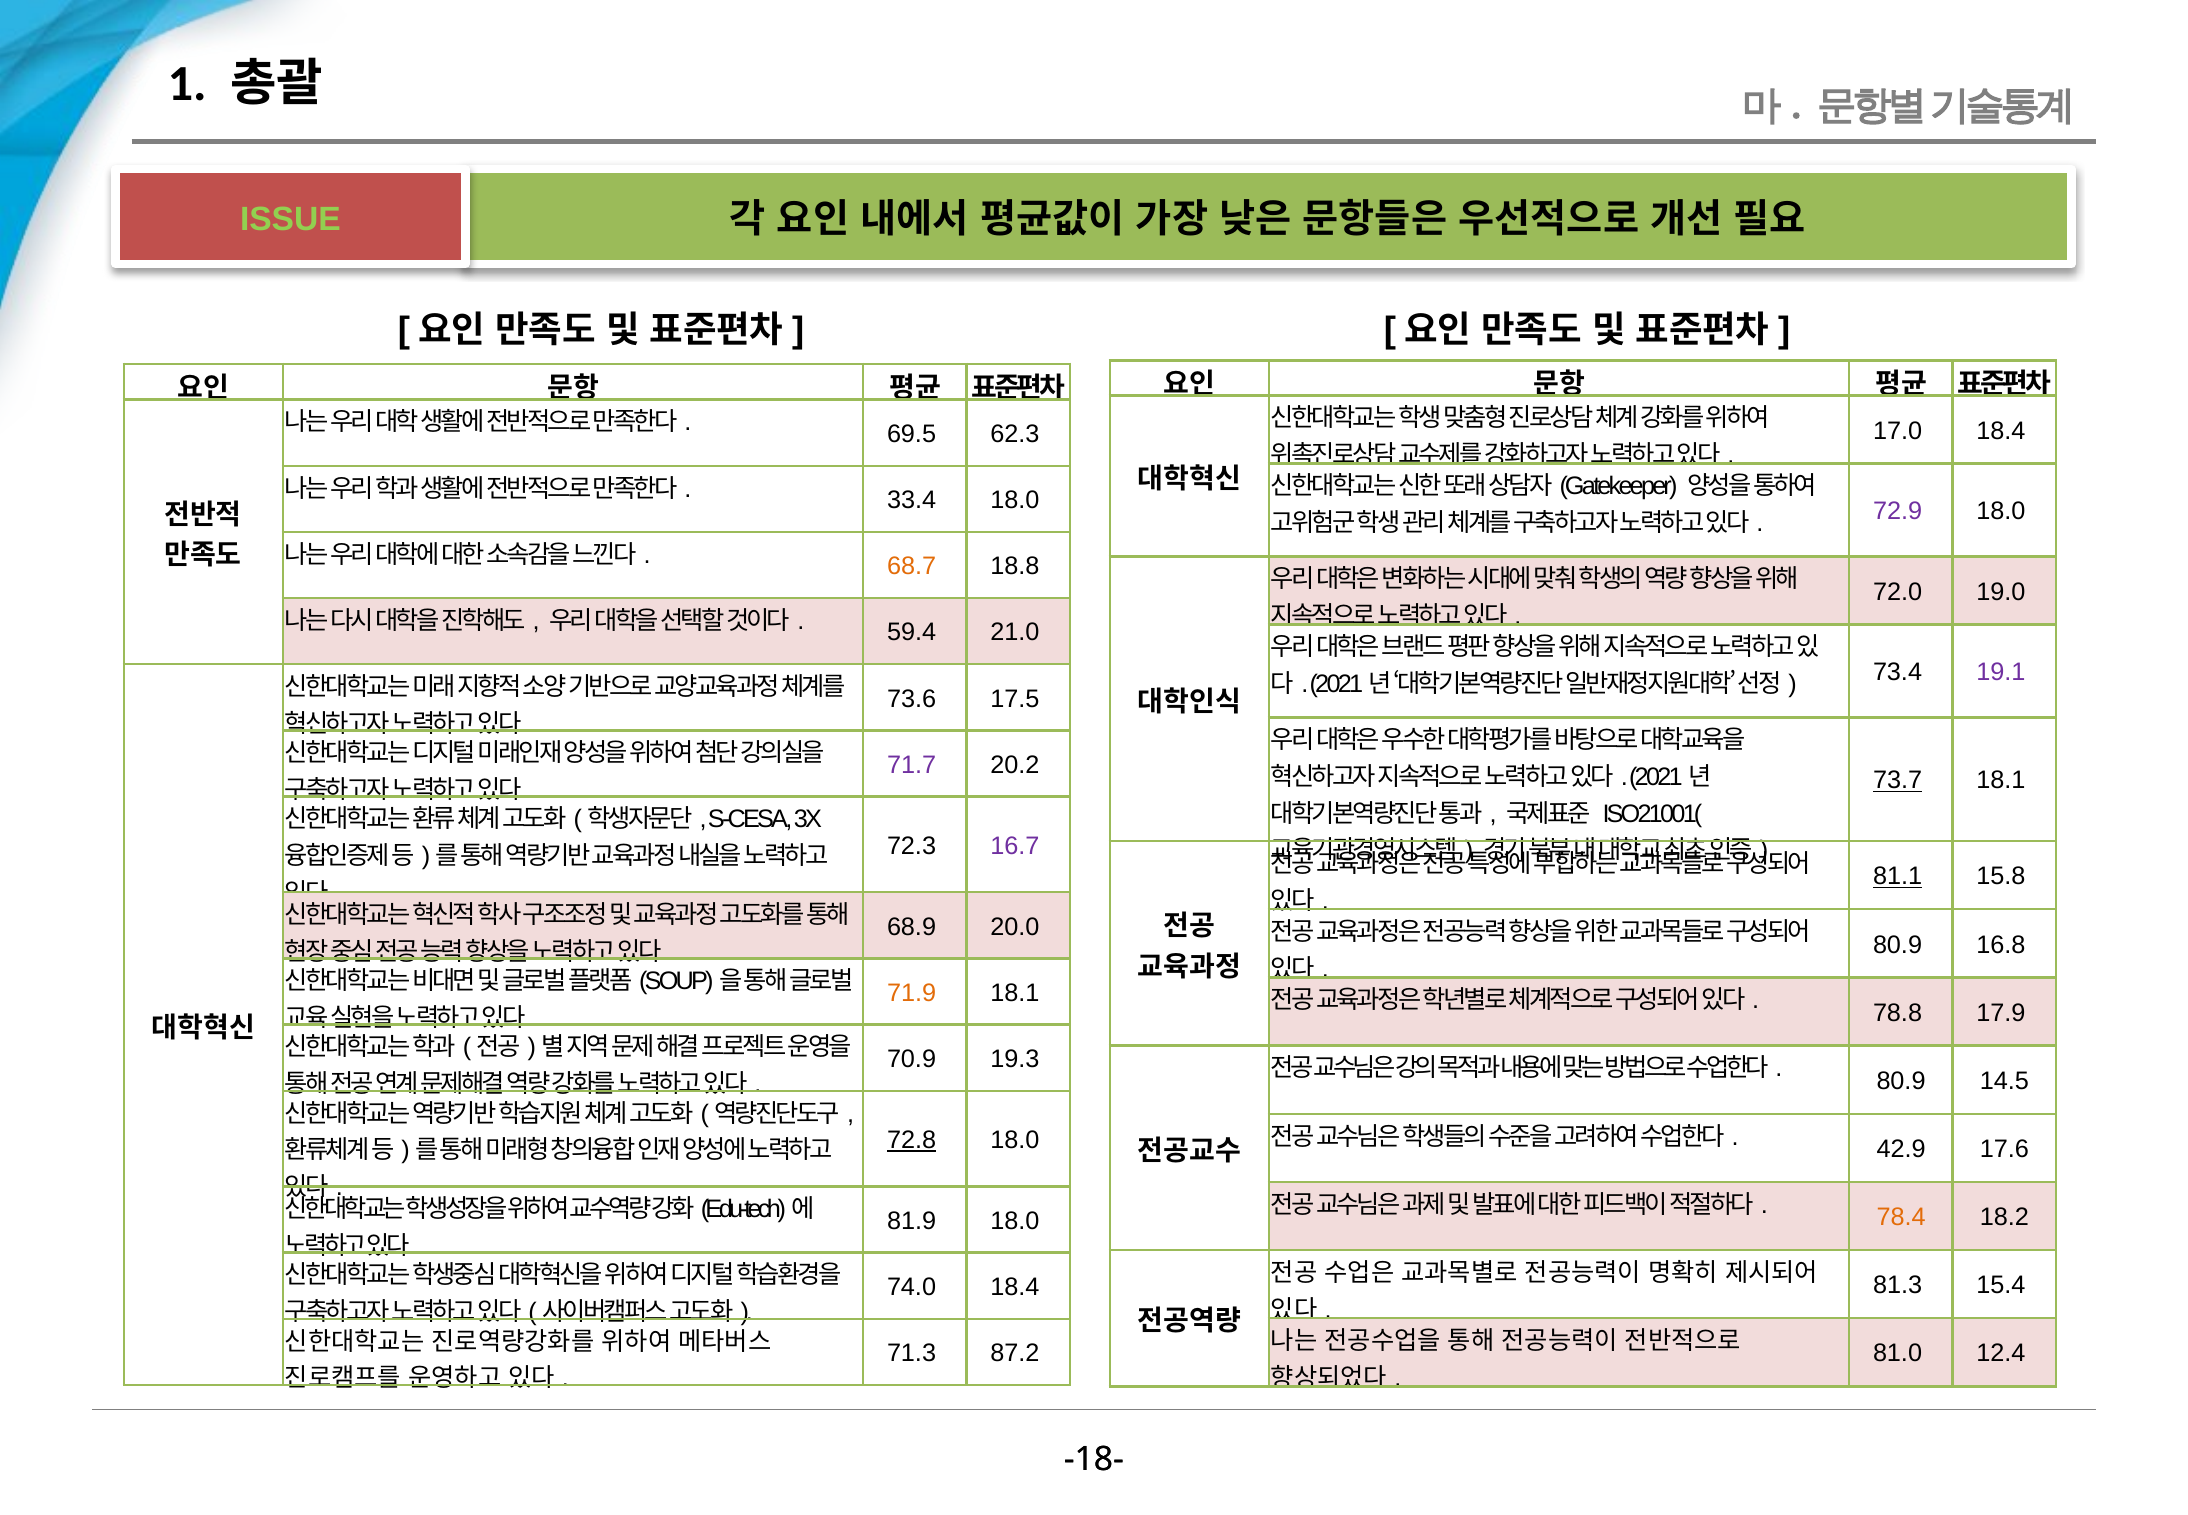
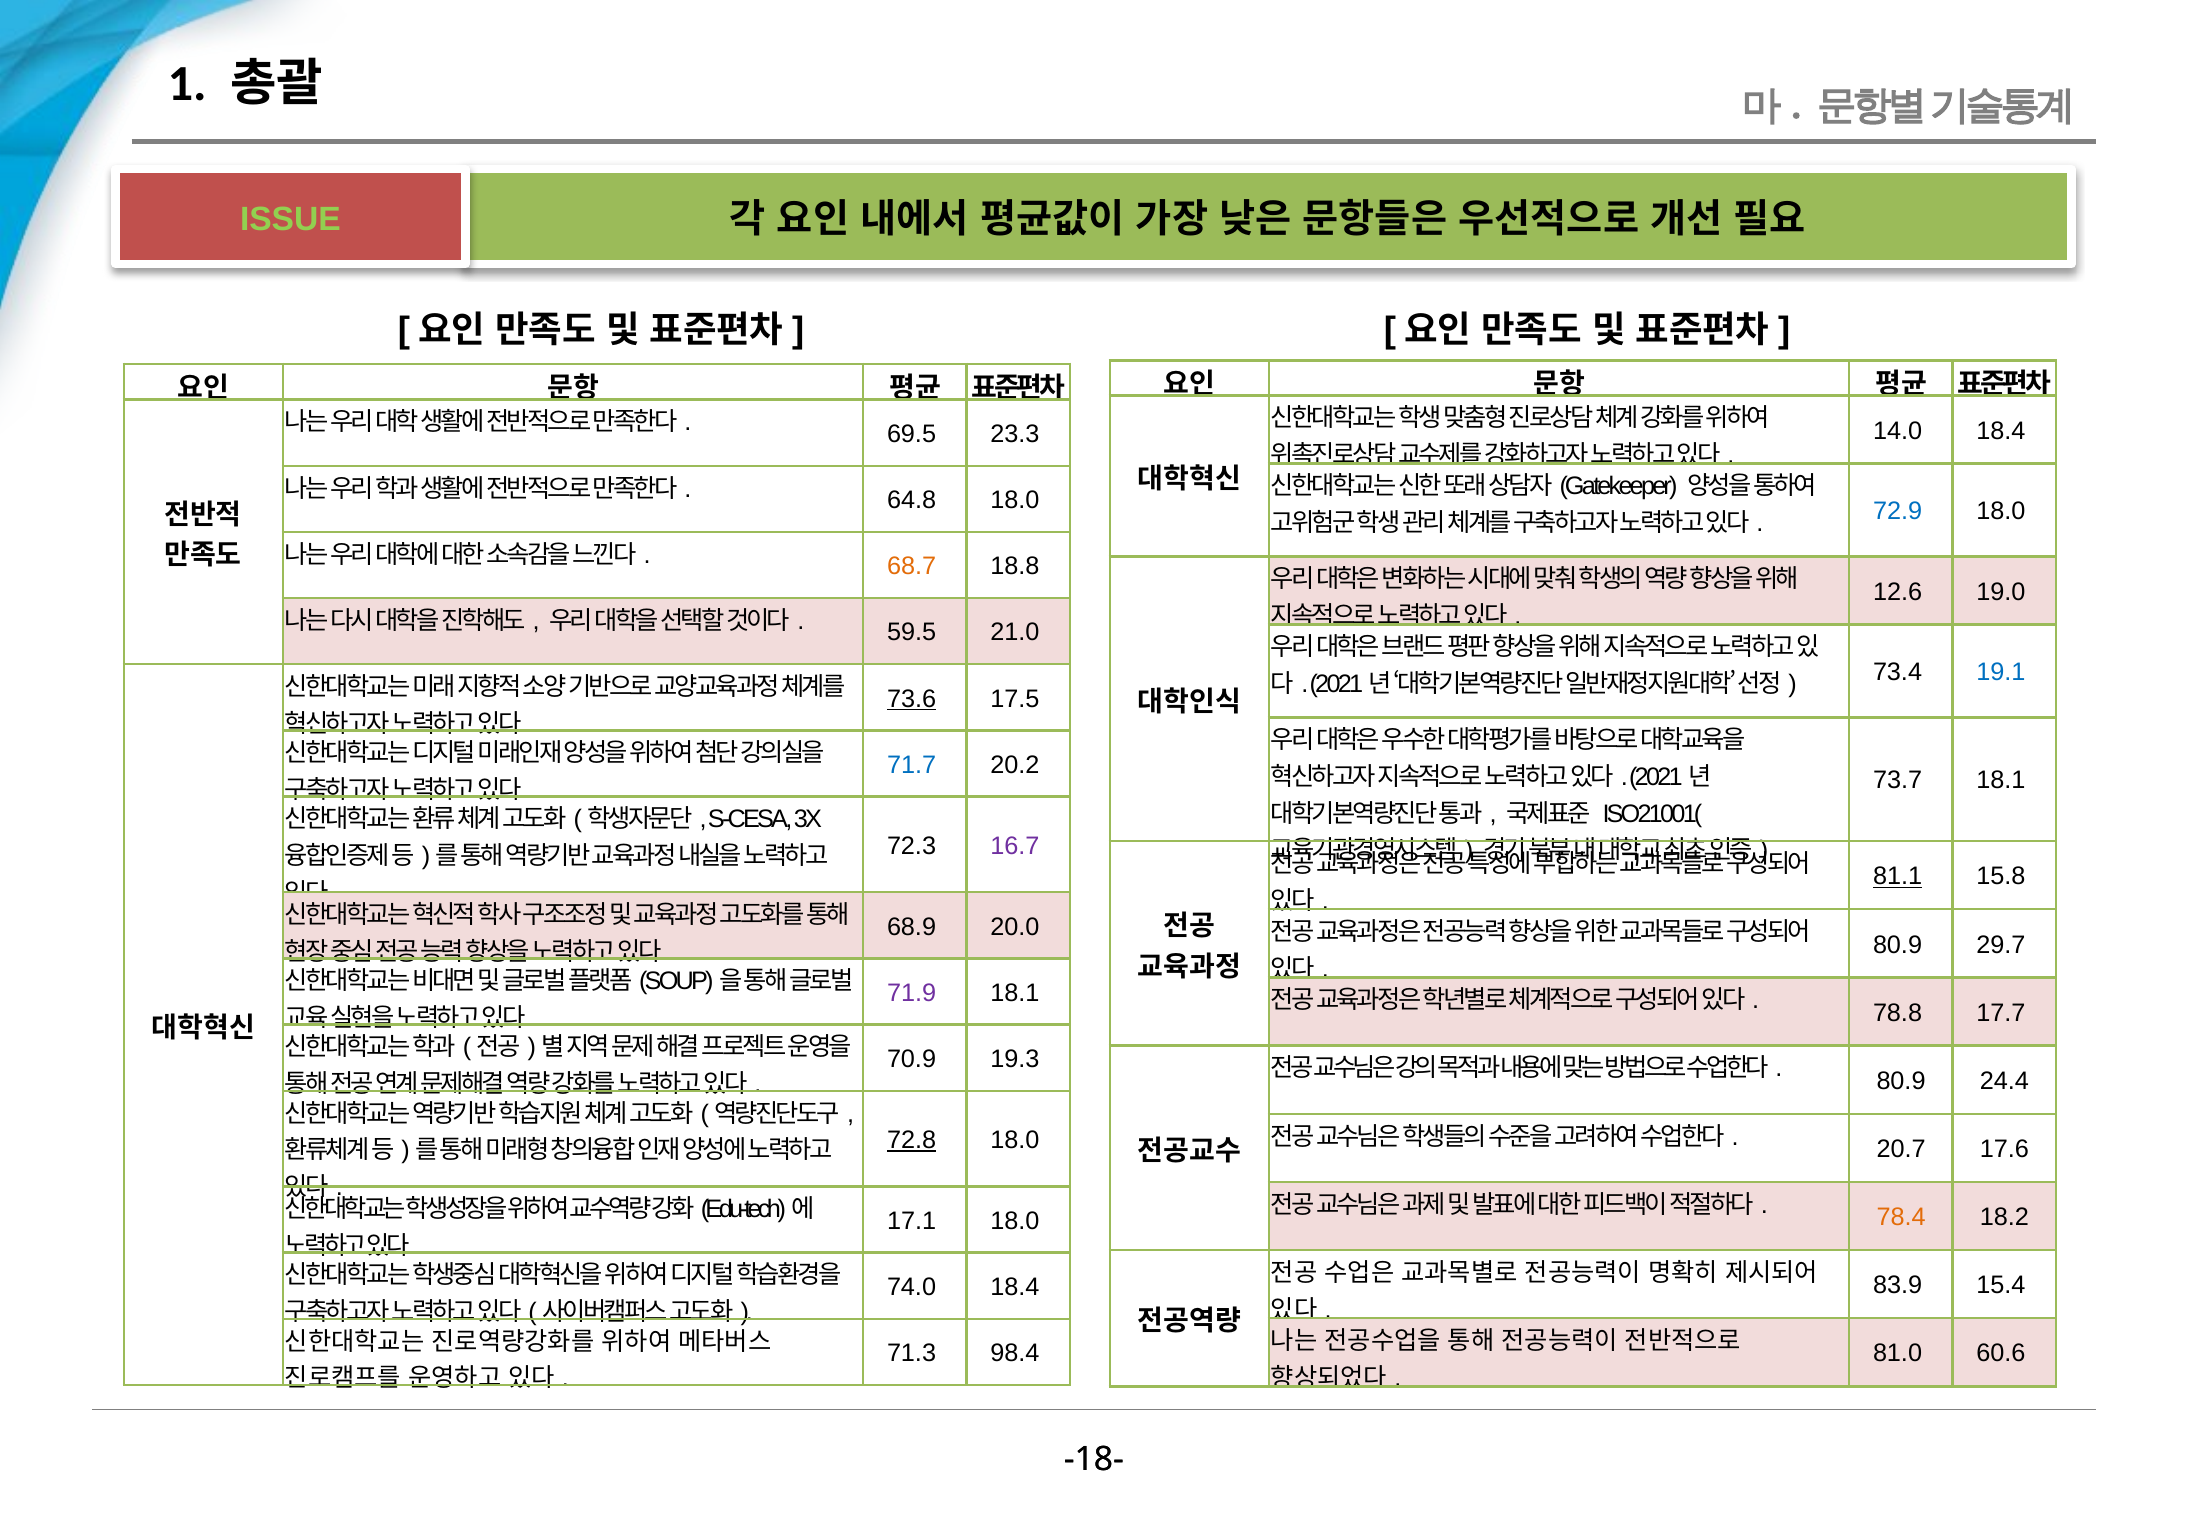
62.3: 62.3 -> 23.3
17.0: 17.0 -> 14.0
33.4: 33.4 -> 64.8
72.9 colour: purple -> blue
72.0: 72.0 -> 12.6
59.4: 59.4 -> 59.5
19.1 colour: purple -> blue
73.6 underline: none -> present
71.7 colour: purple -> blue
73.7 underline: present -> none
16.8: 16.8 -> 29.7
71.9 colour: orange -> purple
17.9: 17.9 -> 17.7
14.5: 14.5 -> 24.4
42.9: 42.9 -> 20.7
81.9: 81.9 -> 17.1
81.3: 81.3 -> 83.9
87.2: 87.2 -> 98.4
12.4: 12.4 -> 60.6
